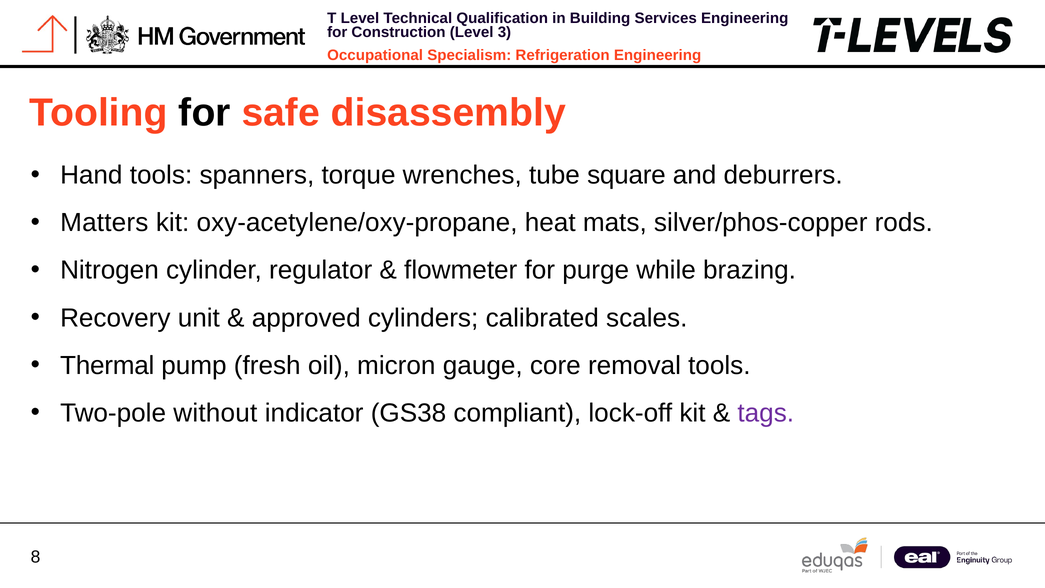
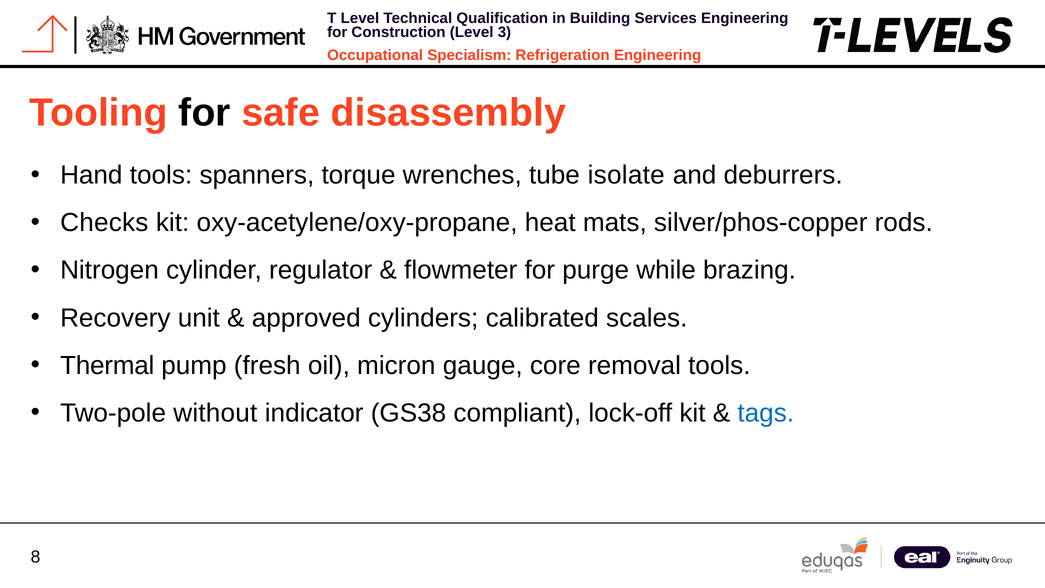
square: square -> isolate
Matters: Matters -> Checks
tags colour: purple -> blue
